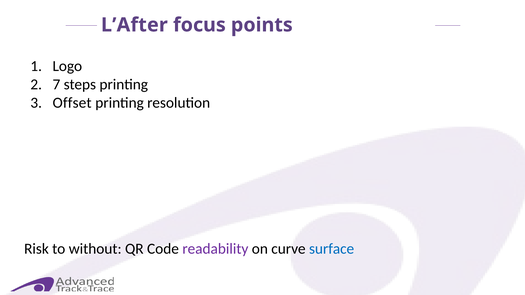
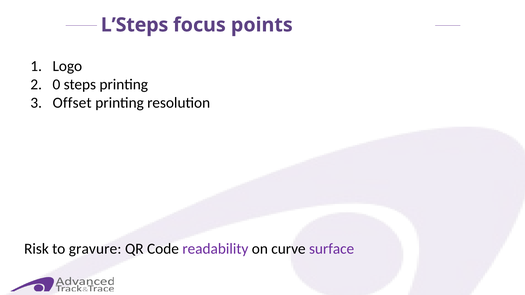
L’After: L’After -> L’Steps
7: 7 -> 0
without: without -> gravure
surface colour: blue -> purple
